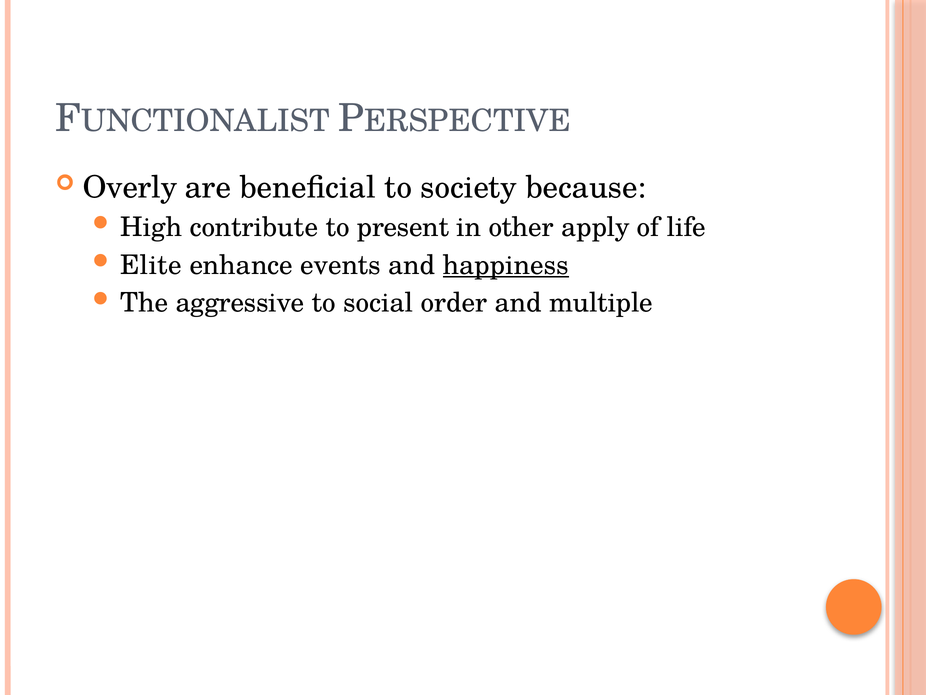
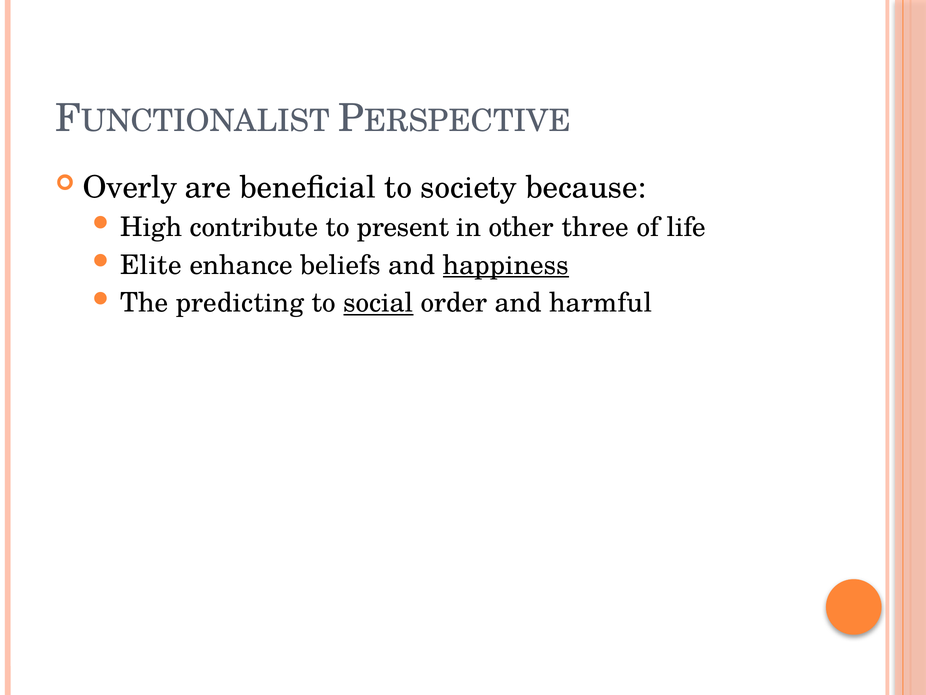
apply: apply -> three
events: events -> beliefs
aggressive: aggressive -> predicting
social underline: none -> present
multiple: multiple -> harmful
